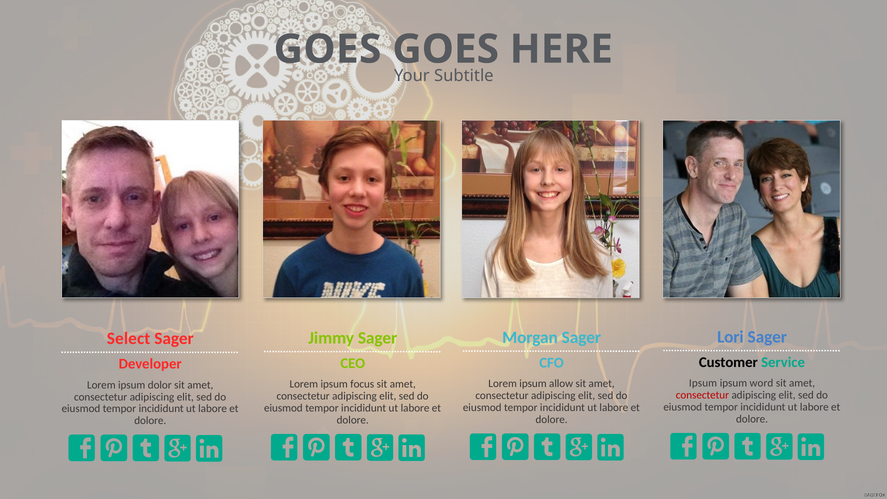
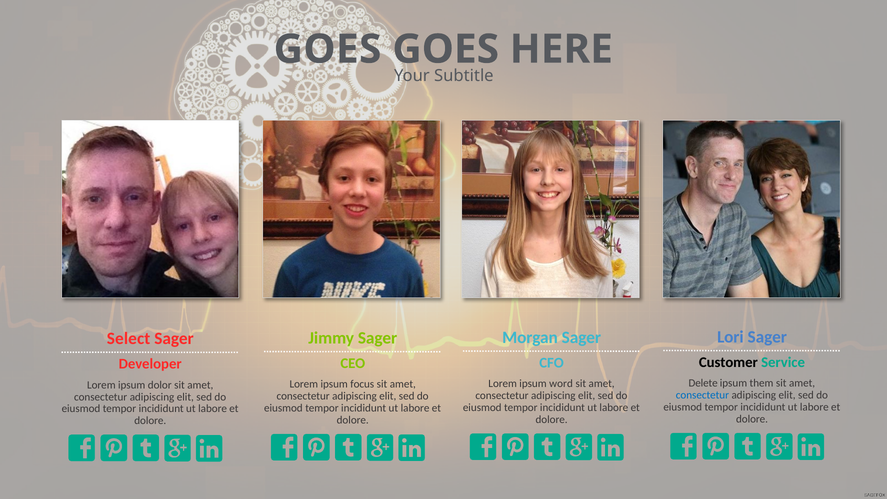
Ipsum at (703, 383): Ipsum -> Delete
word: word -> them
allow: allow -> word
consectetur at (702, 395) colour: red -> blue
